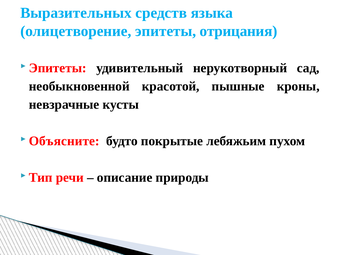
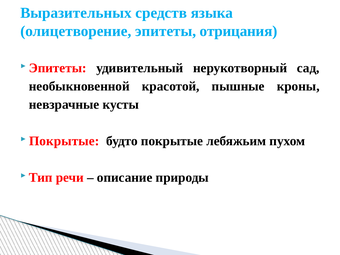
Объясните at (64, 141): Объясните -> Покрытые
